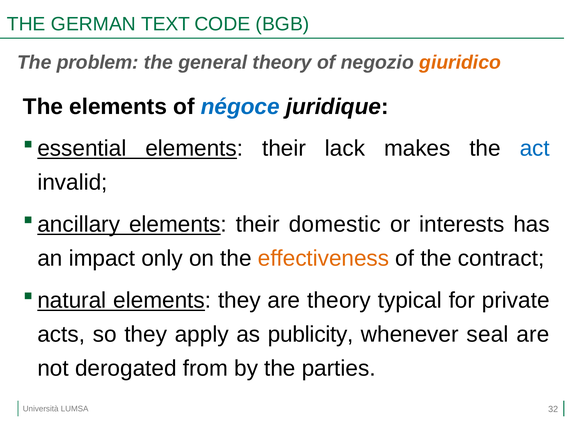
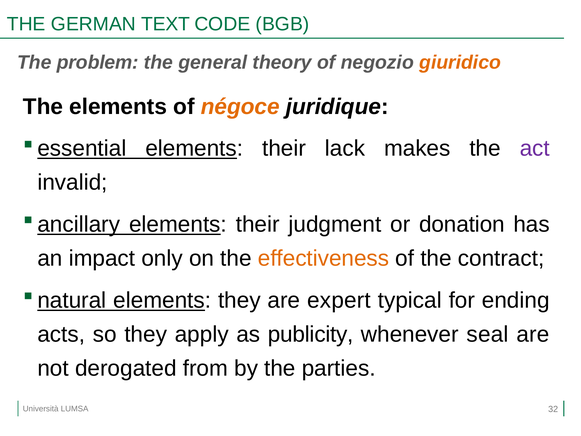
négoce colour: blue -> orange
act colour: blue -> purple
domestic: domestic -> judgment
interests: interests -> donation
are theory: theory -> expert
private: private -> ending
